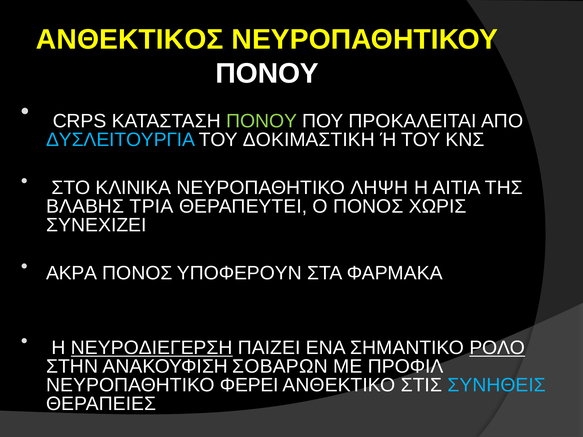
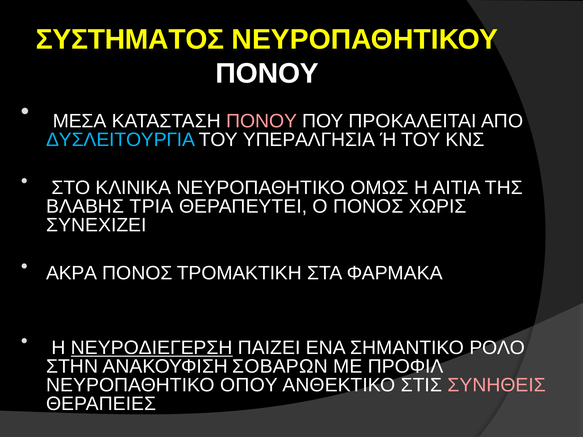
ΑΝΘΕΚΤΙΚΟΣ: ΑΝΘΕΚΤΙΚΟΣ -> ΣΥΣΤΗΜΑΤΟΣ
CRPS: CRPS -> ΜΕΣΑ
ΠΟΝΟΥ at (262, 121) colour: light green -> pink
ΔΟΚΙΜΑΣΤΙΚΗ: ΔΟΚΙΜΑΣΤΙΚΗ -> ΥΠΕΡΑΛΓΗΣΙΑ
ΛΗΨΗ: ΛΗΨΗ -> ΟΜΩΣ
ΥΠΟΦΕΡΟΥΝ: ΥΠΟΦΕΡΟΥΝ -> ΤΡΟΜΑΚΤΙΚΗ
ΡΟΛΟ underline: present -> none
ΦΕΡΕΙ: ΦΕΡΕΙ -> ΟΠΟΥ
ΣΥΝΗΘΕΙΣ colour: light blue -> pink
